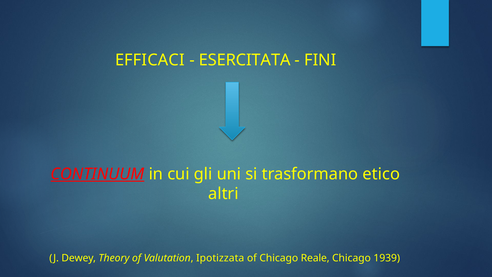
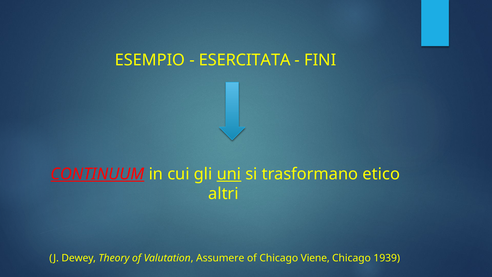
EFFICACI: EFFICACI -> ESEMPIO
uni underline: none -> present
Ipotizzata: Ipotizzata -> Assumere
Reale: Reale -> Viene
